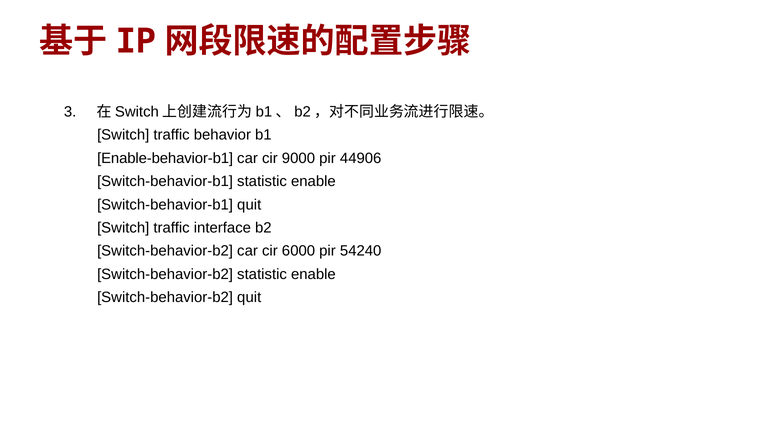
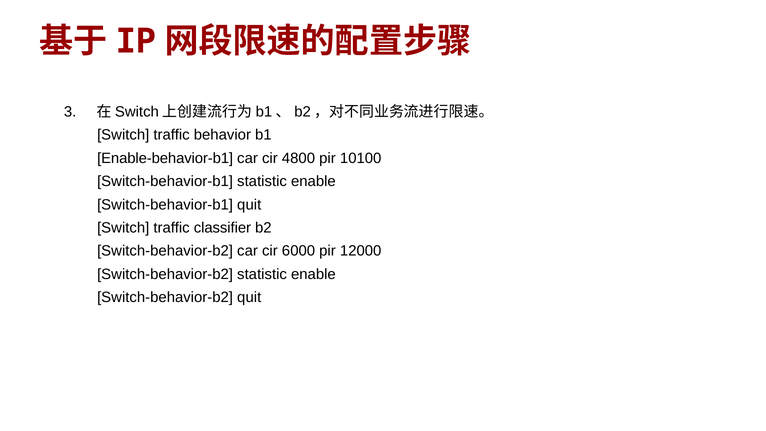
9000: 9000 -> 4800
44906: 44906 -> 10100
interface: interface -> classifier
54240: 54240 -> 12000
